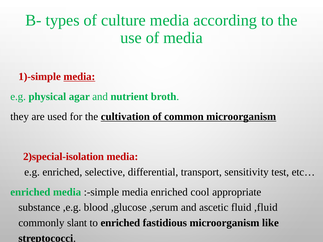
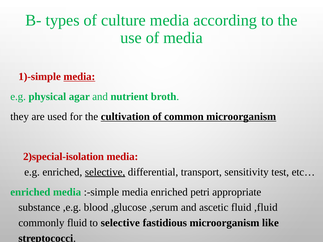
selective at (105, 172) underline: none -> present
cool: cool -> petri
commonly slant: slant -> fluid
to enriched: enriched -> selective
